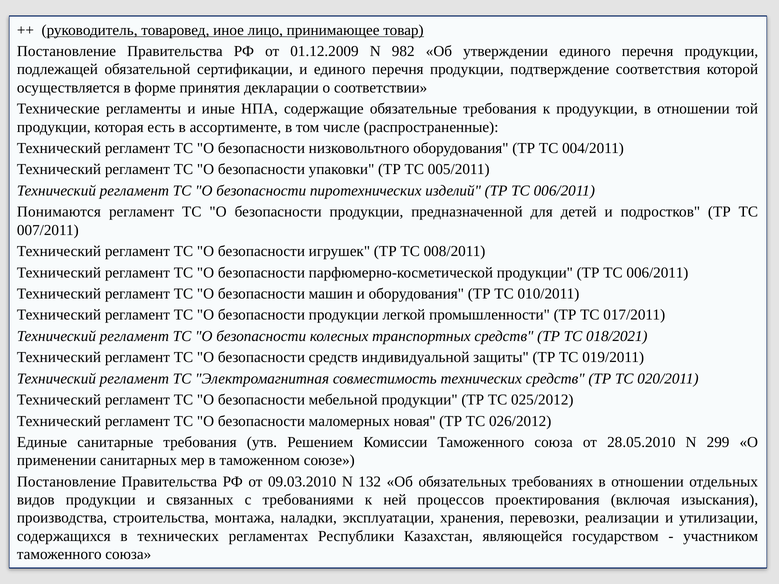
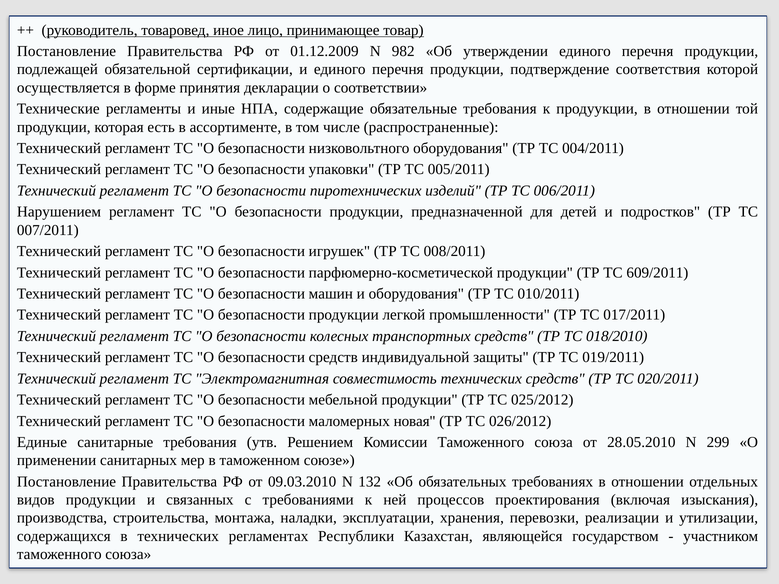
Понимаются: Понимаются -> Нарушением
продукции ТР ТС 006/2011: 006/2011 -> 609/2011
018/2021: 018/2021 -> 018/2010
